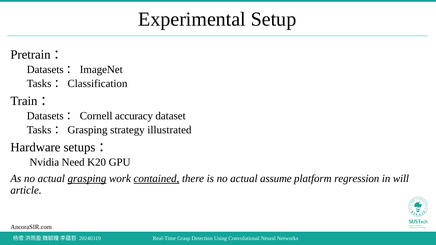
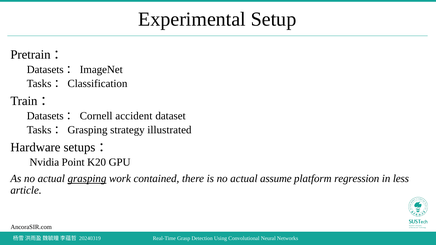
accuracy: accuracy -> accident
Need: Need -> Point
contained underline: present -> none
will: will -> less
